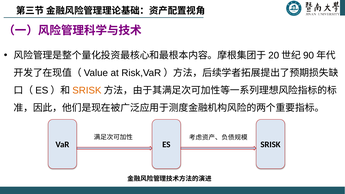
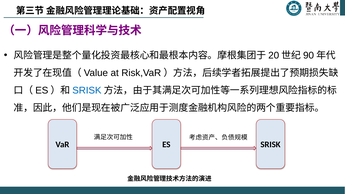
SRISK at (87, 90) colour: orange -> blue
